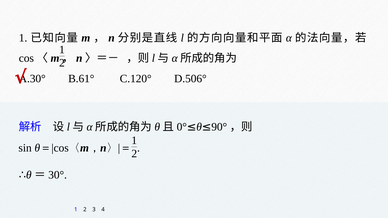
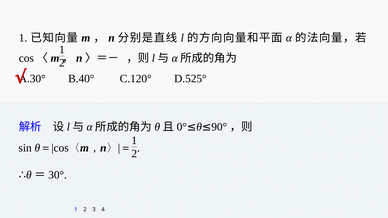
B.61°: B.61° -> B.40°
D.506°: D.506° -> D.525°
